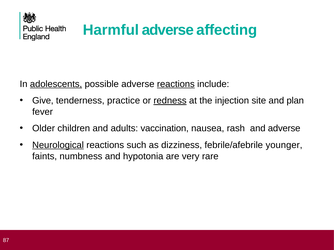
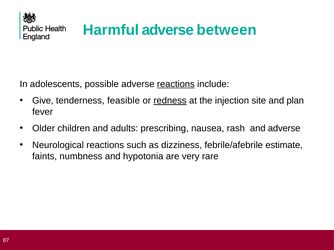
affecting: affecting -> between
adolescents underline: present -> none
practice: practice -> feasible
vaccination: vaccination -> prescribing
Neurological underline: present -> none
younger: younger -> estimate
